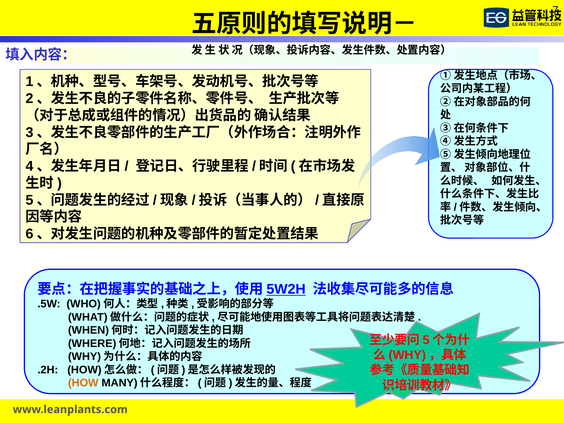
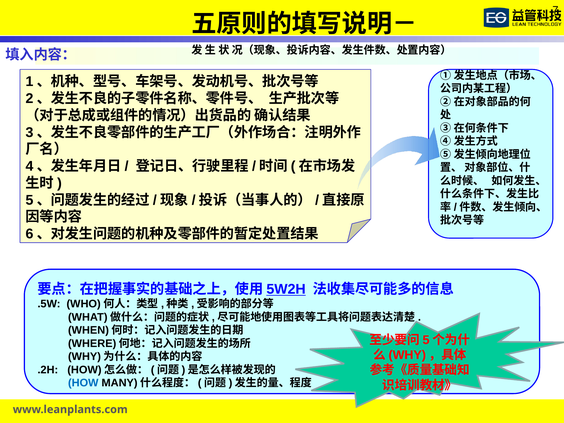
HOW colour: orange -> blue
